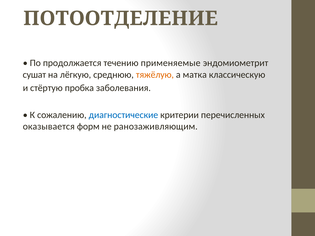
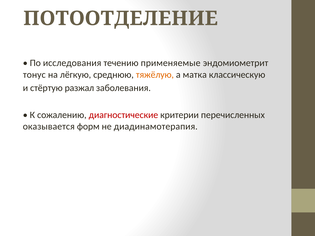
продолжается: продолжается -> исследования
сушат: сушат -> тонус
пробка: пробка -> разжал
диагностические colour: blue -> red
ранозаживляющим: ранозаживляющим -> диадинамотерапия
